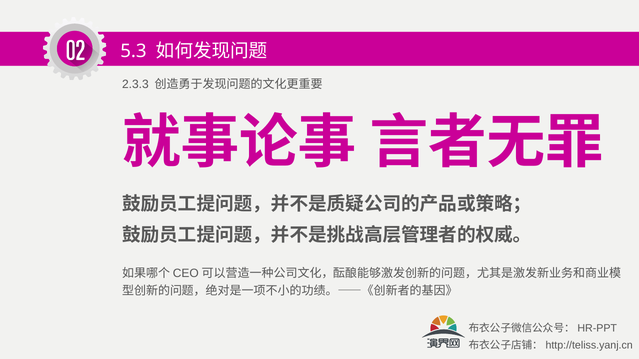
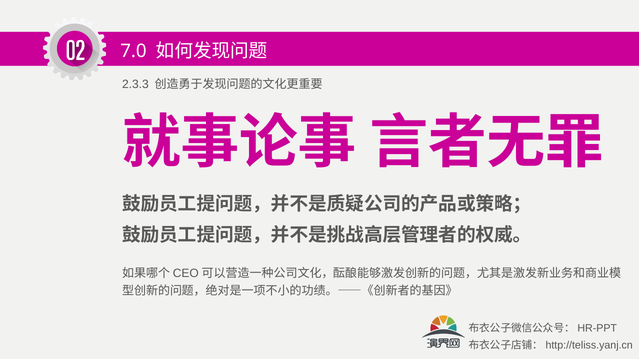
5.3: 5.3 -> 7.0
